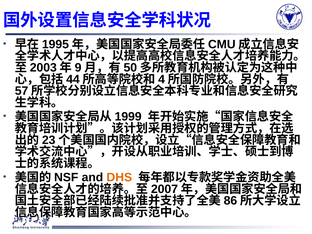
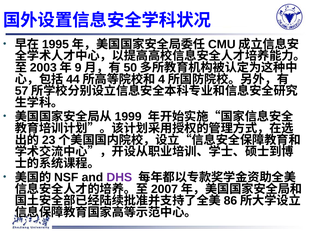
DHS colour: orange -> purple
